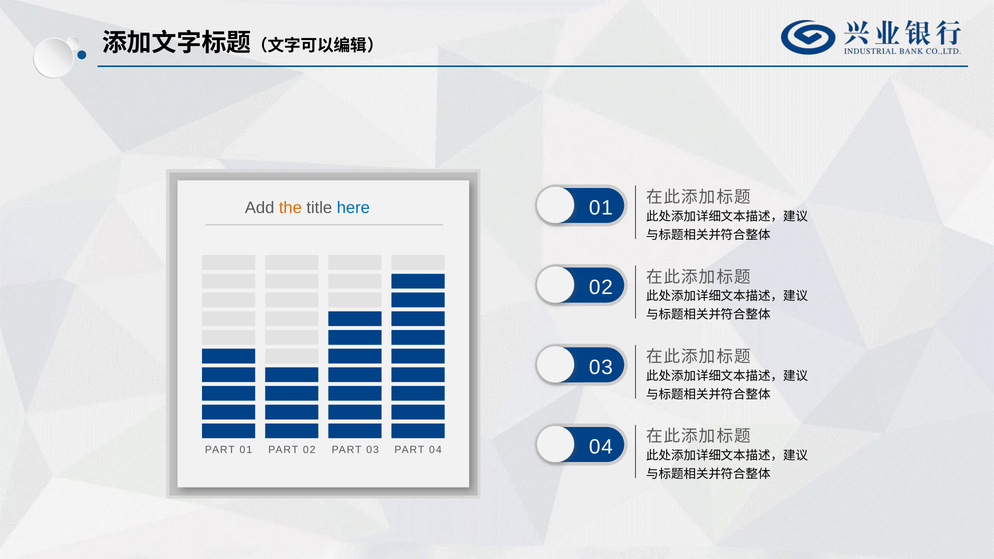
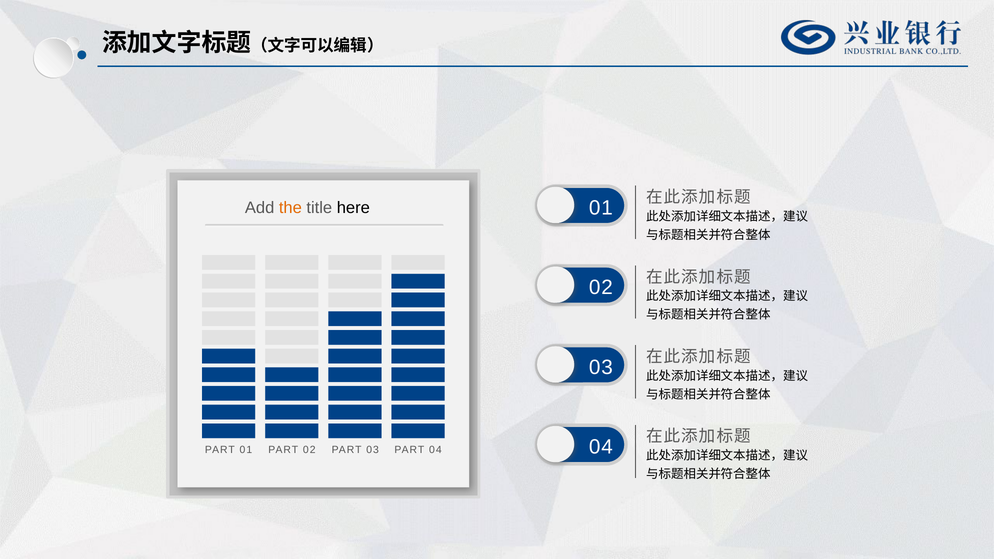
here colour: blue -> black
